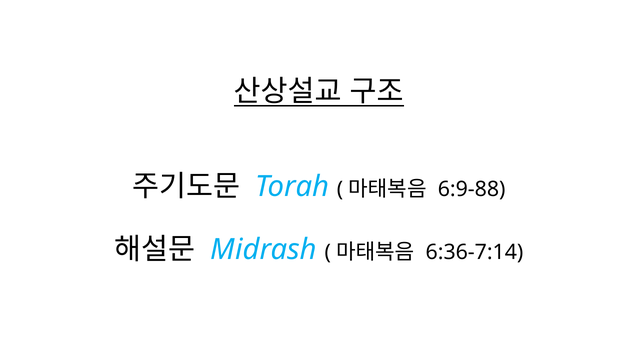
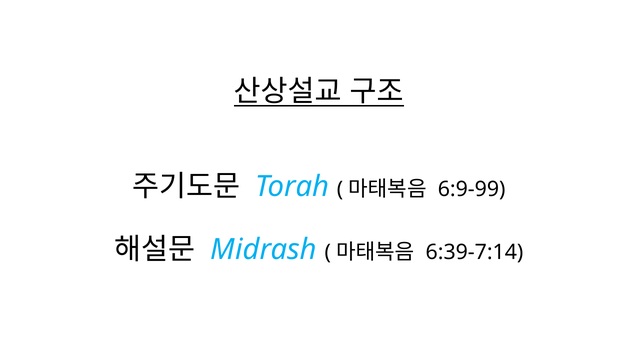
6:9-88: 6:9-88 -> 6:9-99
6:36-7:14: 6:36-7:14 -> 6:39-7:14
